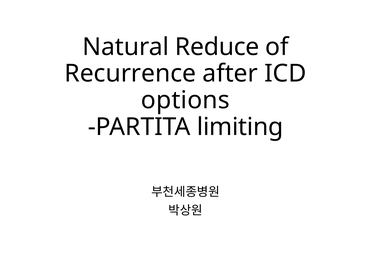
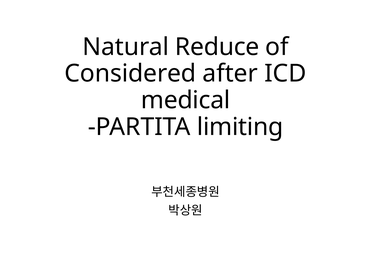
Recurrence: Recurrence -> Considered
options: options -> medical
